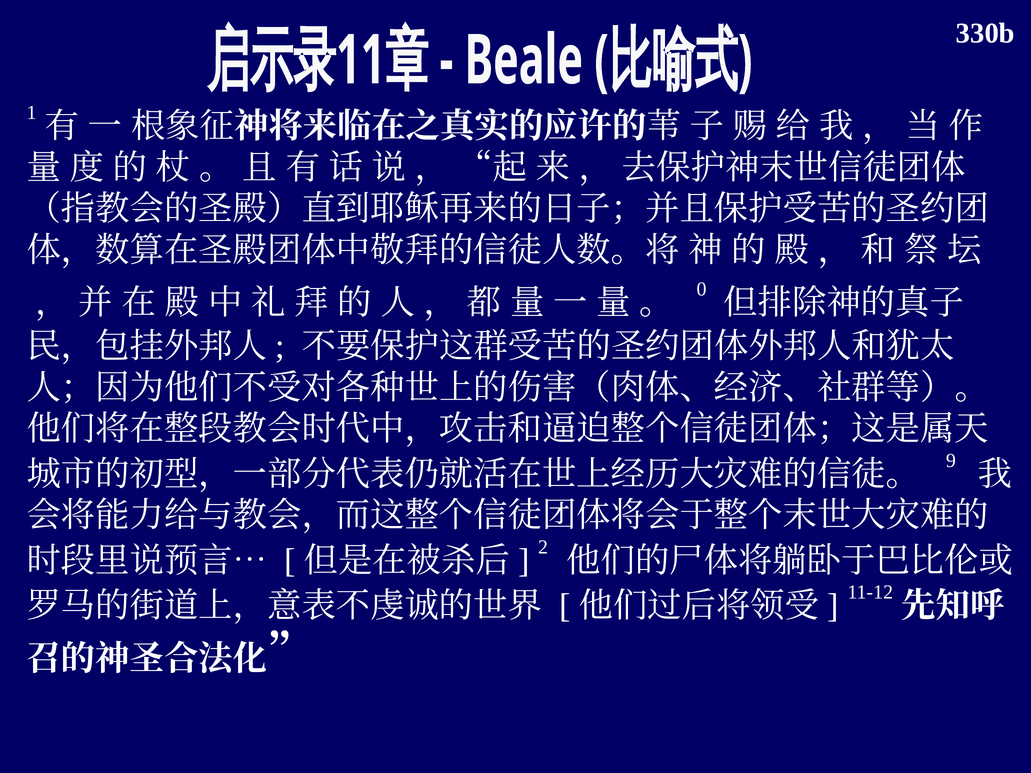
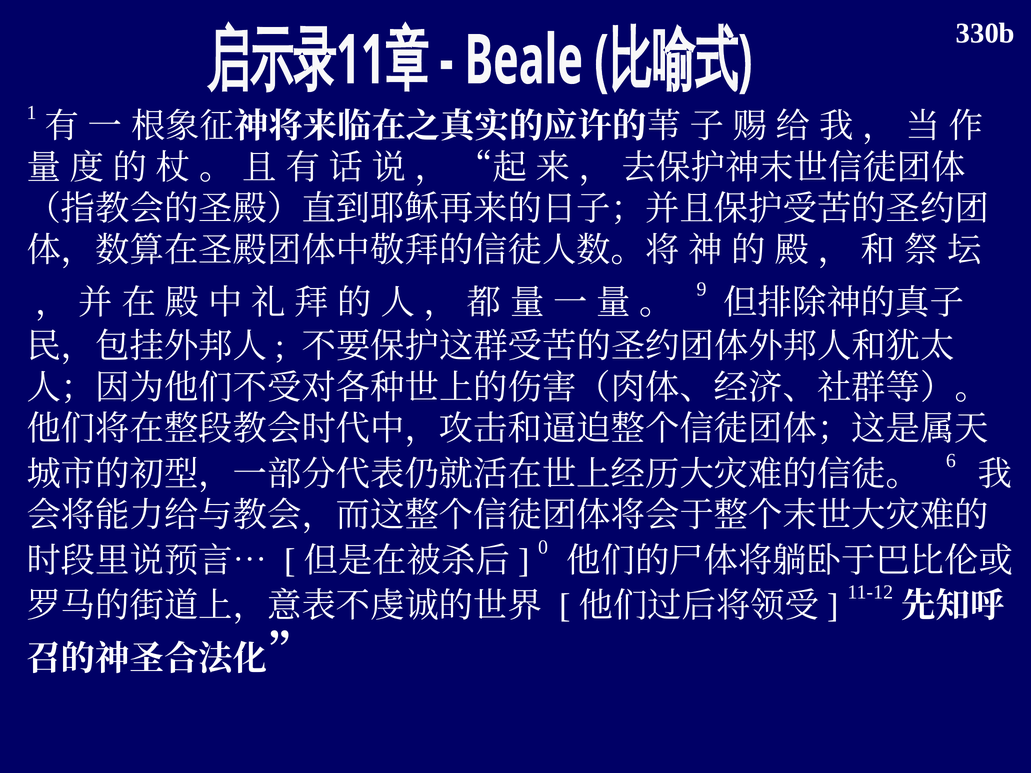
0: 0 -> 9
9: 9 -> 6
2: 2 -> 0
